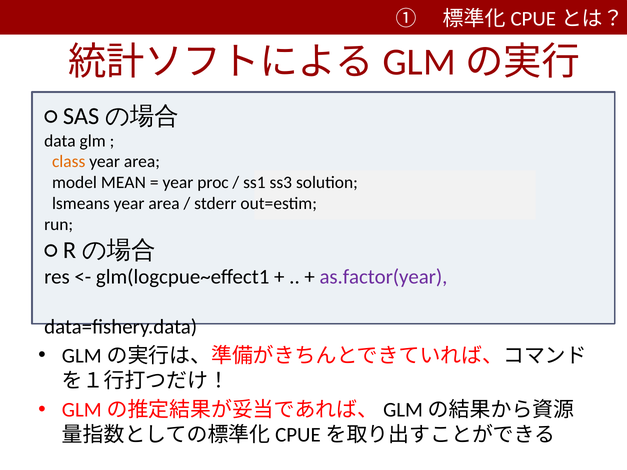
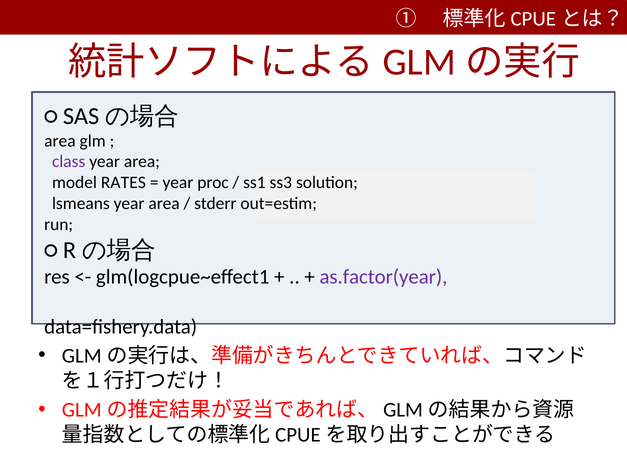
data at (60, 141): data -> area
class colour: orange -> purple
MEAN: MEAN -> RATES
